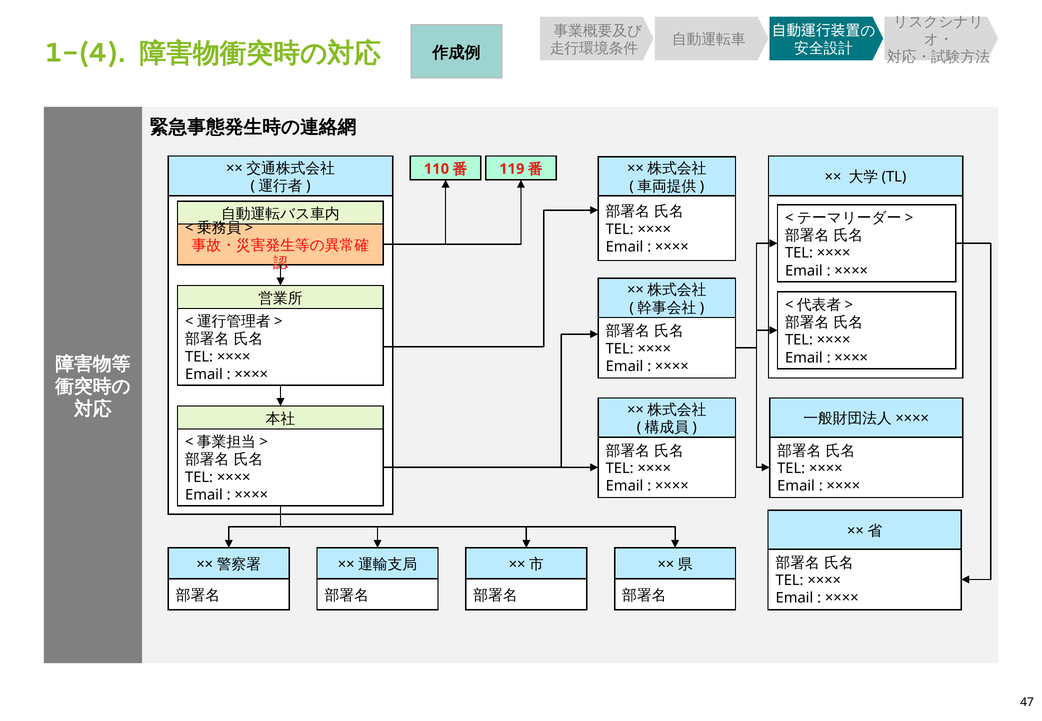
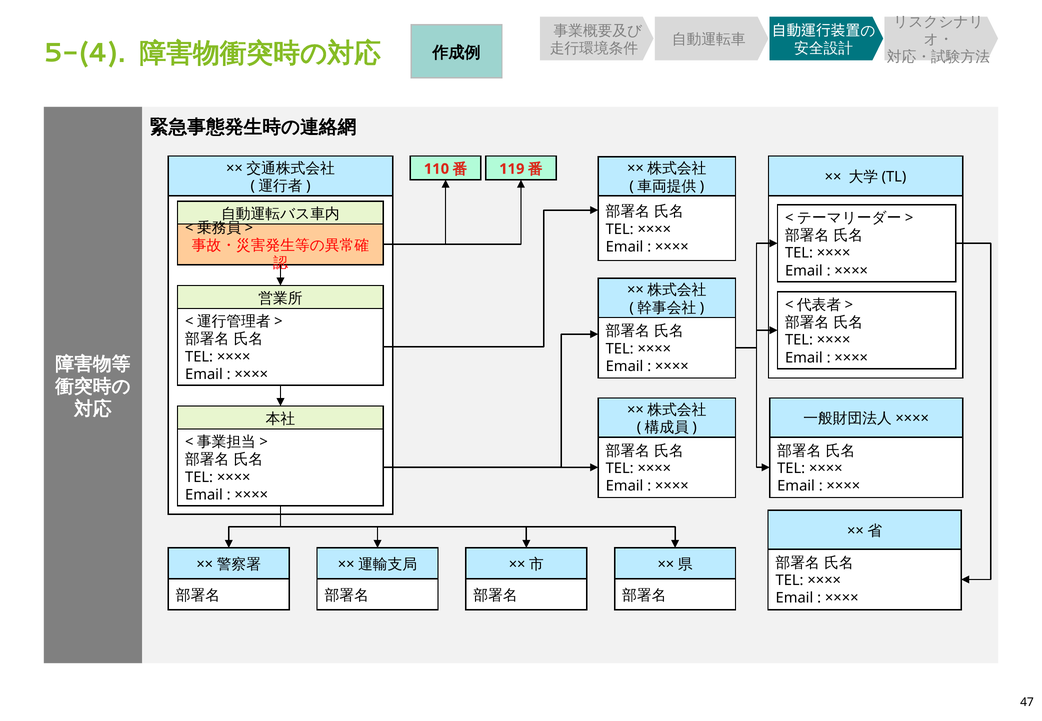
1-(4: 1-(4 -> 5-(4
